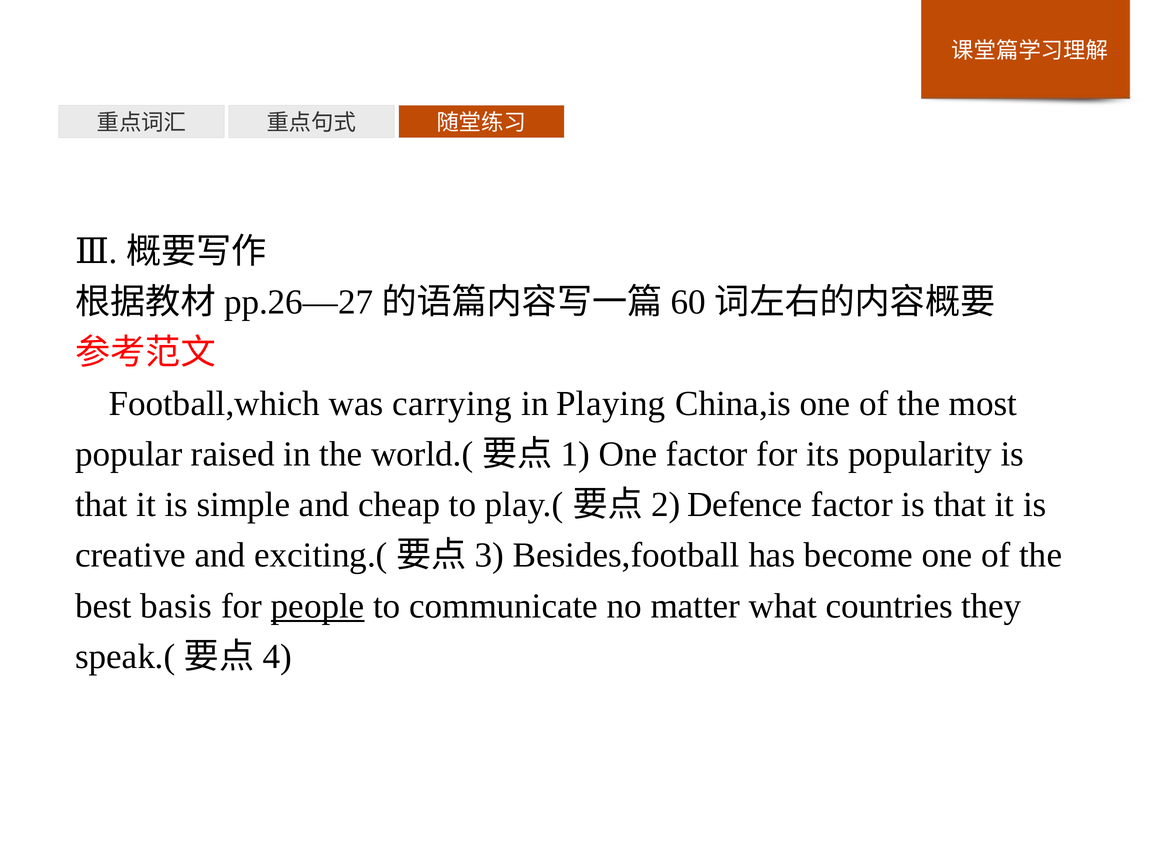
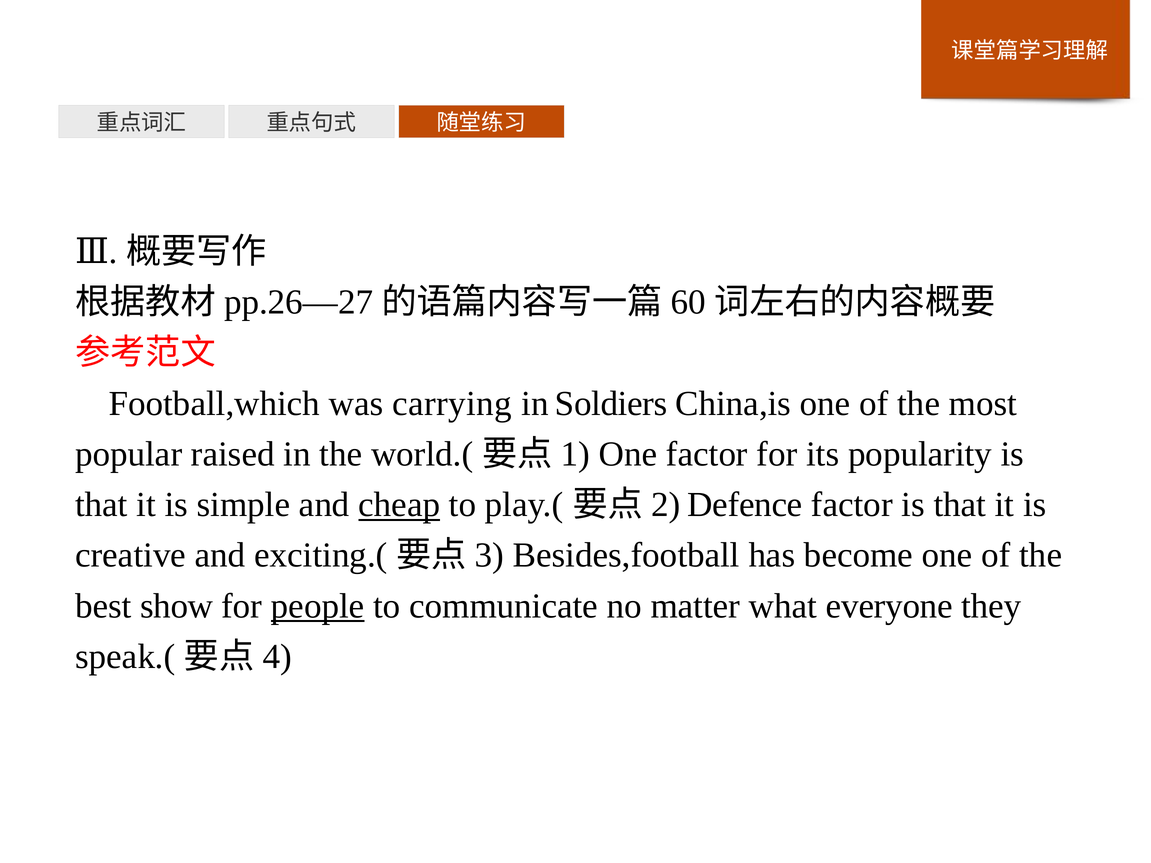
Playing: Playing -> Soldiers
cheap underline: none -> present
basis: basis -> show
countries: countries -> everyone
